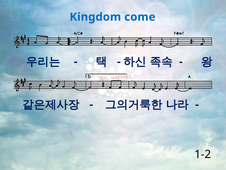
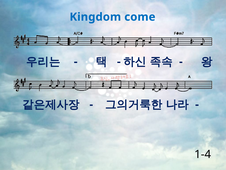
1-2: 1-2 -> 1-4
